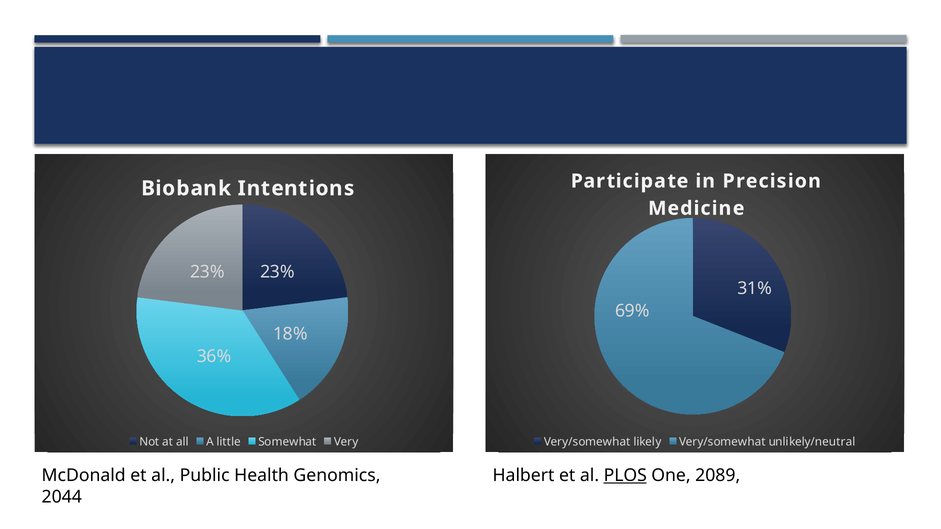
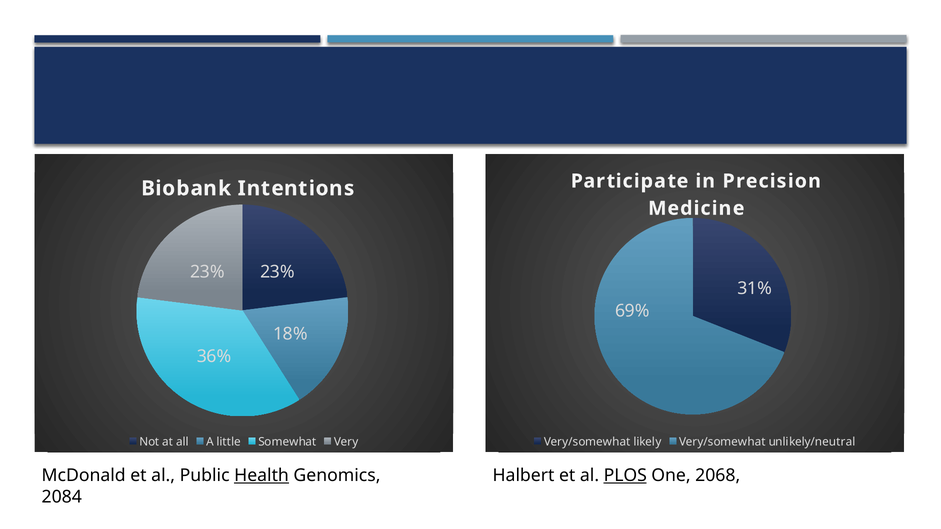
Health underline: none -> present
2089: 2089 -> 2068
2044: 2044 -> 2084
